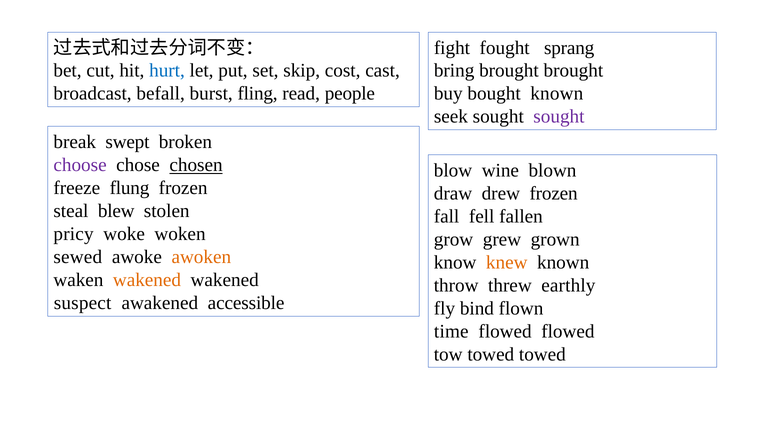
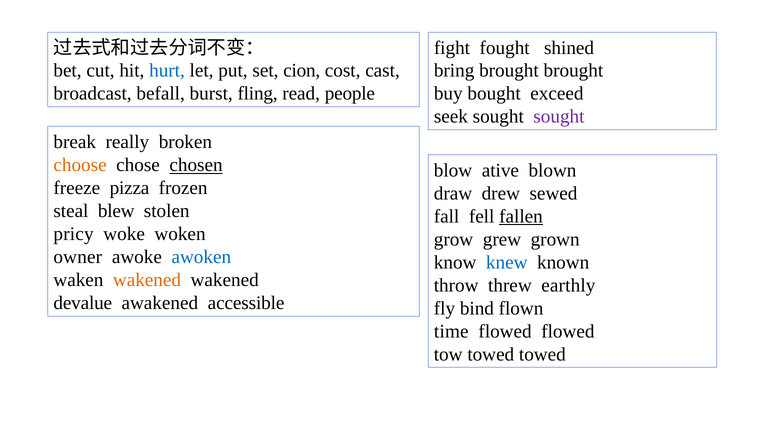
sprang: sprang -> shined
skip: skip -> cion
bought known: known -> exceed
swept: swept -> really
choose colour: purple -> orange
wine: wine -> ative
flung: flung -> pizza
drew frozen: frozen -> sewed
fallen underline: none -> present
sewed: sewed -> owner
awoken colour: orange -> blue
knew colour: orange -> blue
suspect: suspect -> devalue
